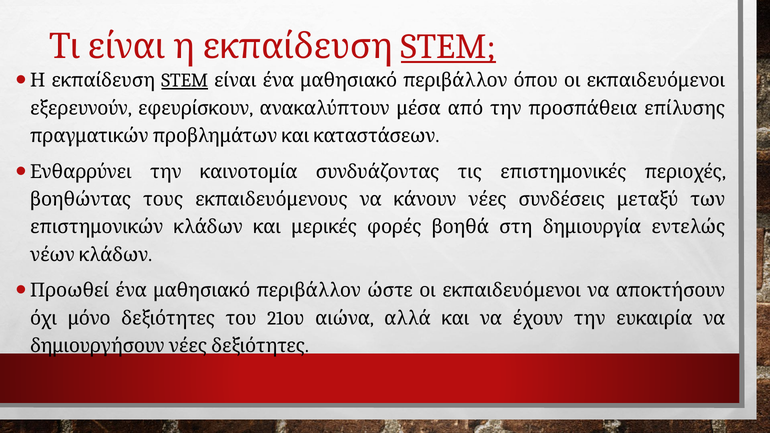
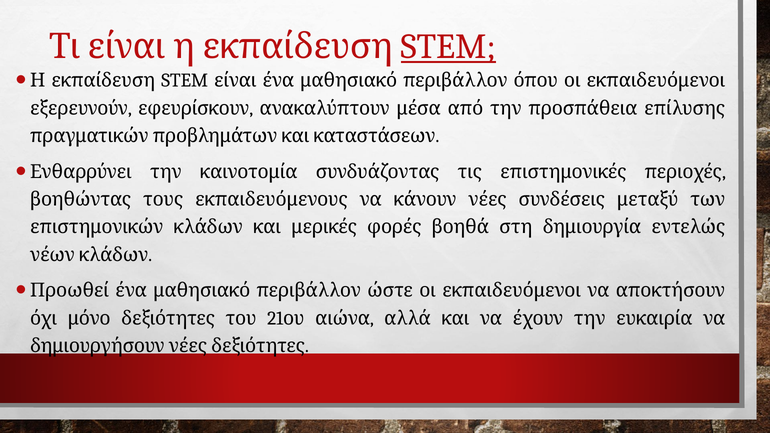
STEM at (185, 81) underline: present -> none
